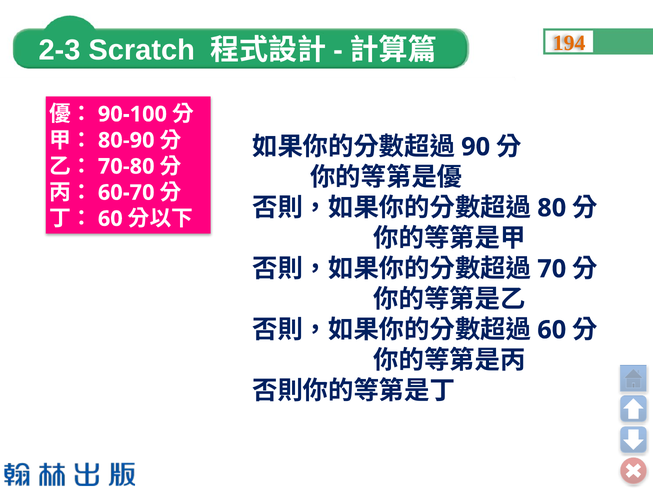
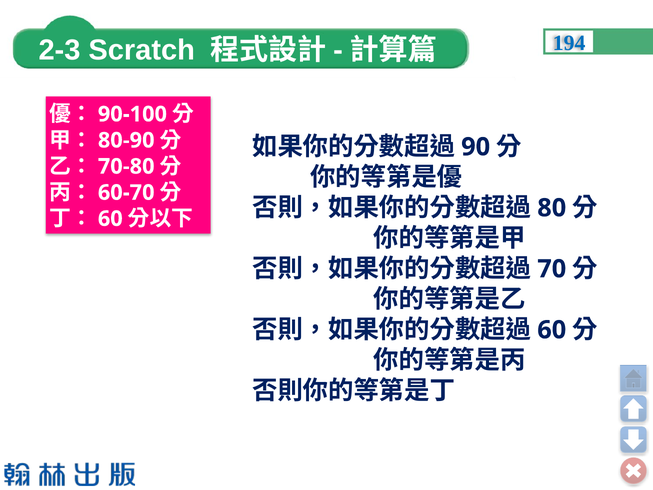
194 colour: orange -> blue
